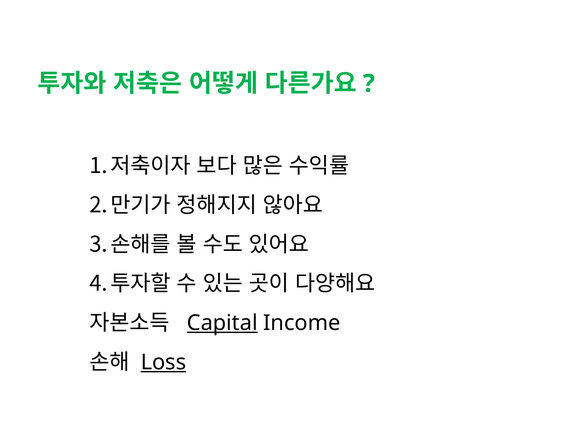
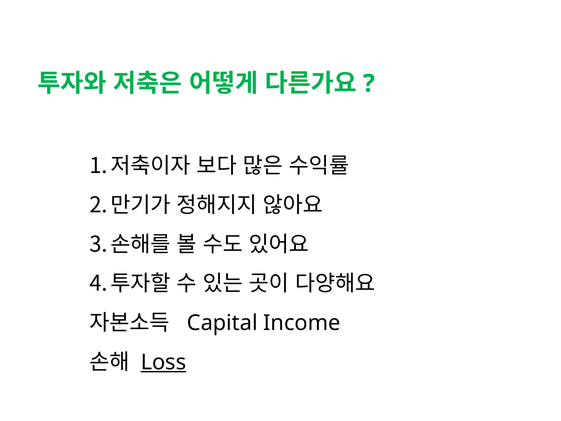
Capital underline: present -> none
